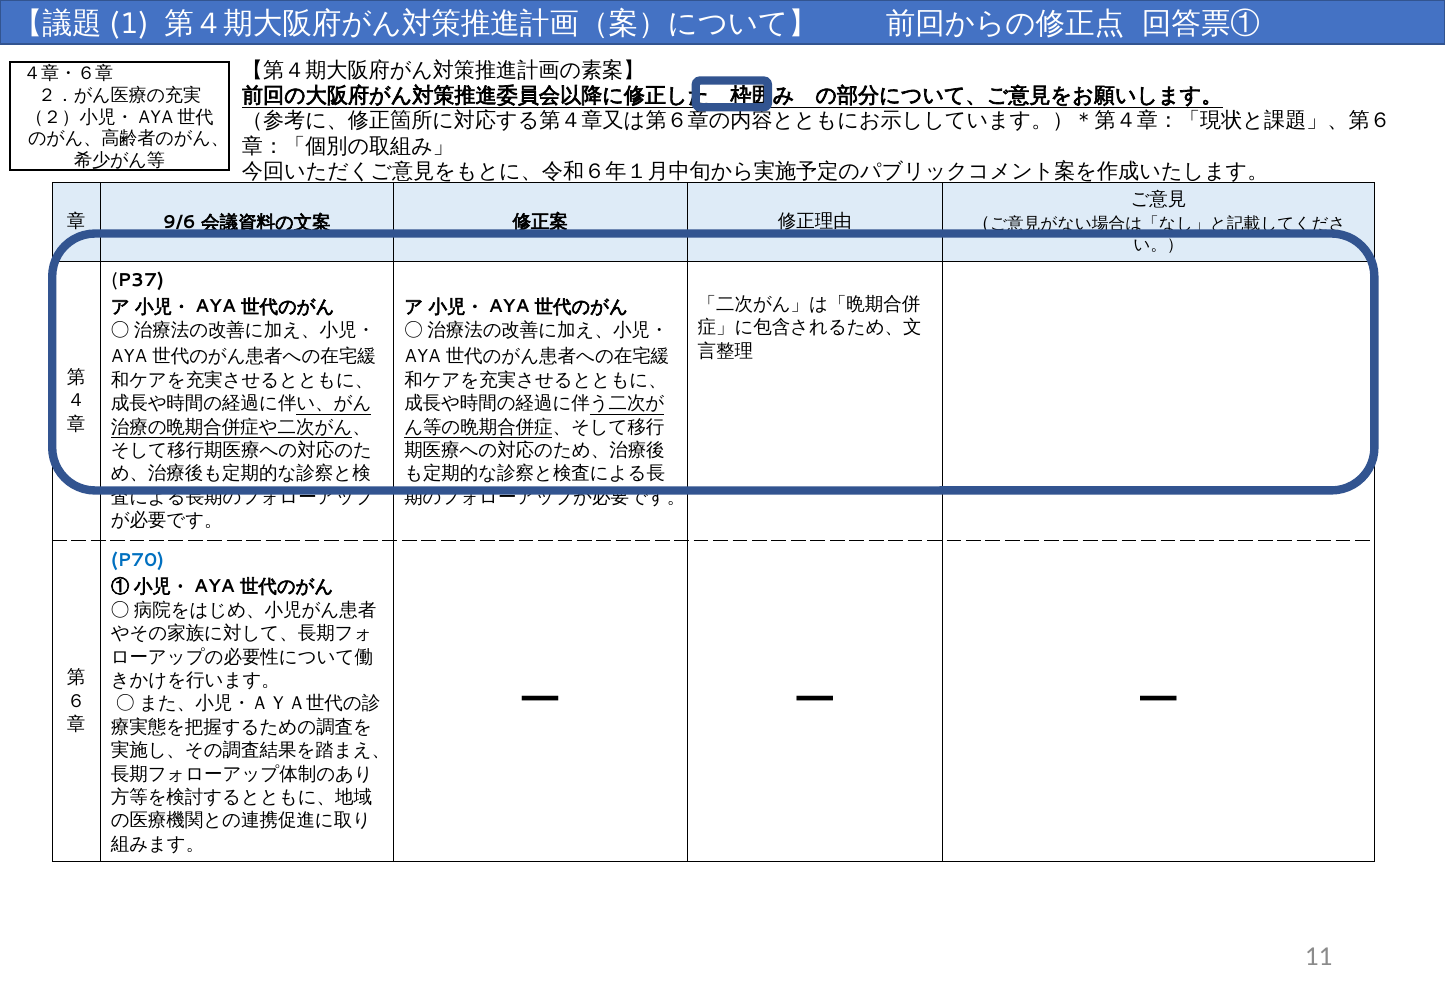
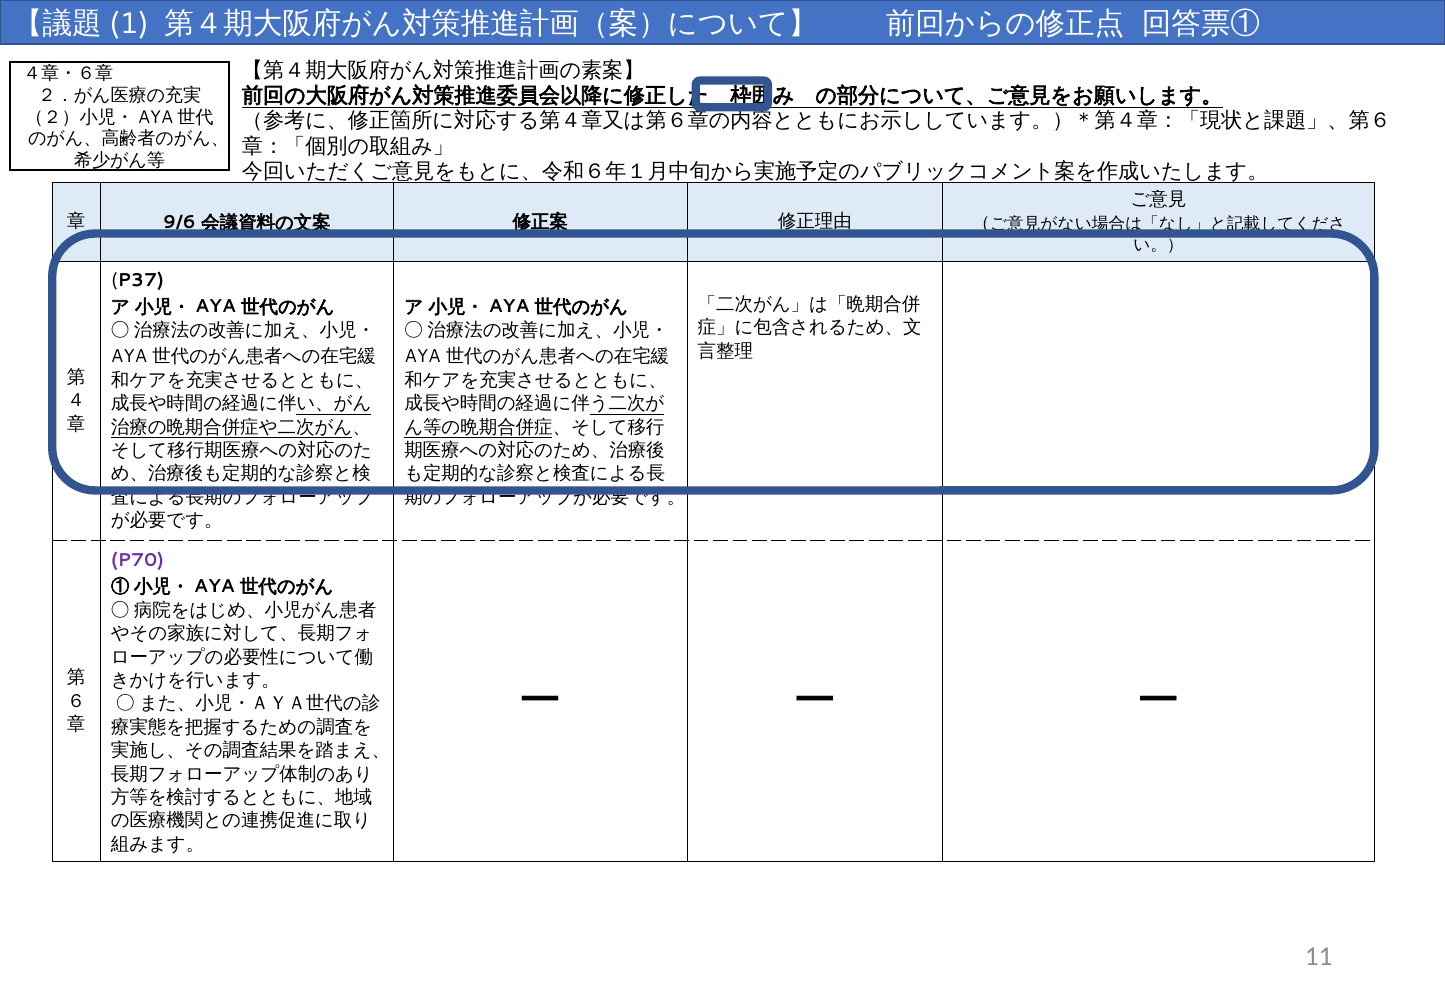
P70 colour: blue -> purple
